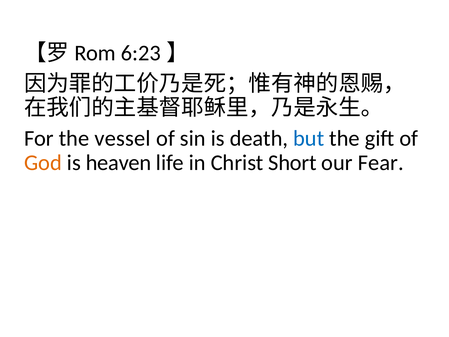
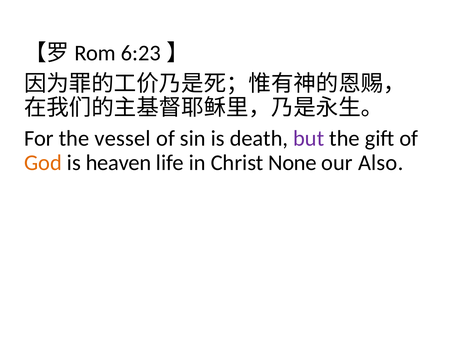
but colour: blue -> purple
Short: Short -> None
Fear: Fear -> Also
